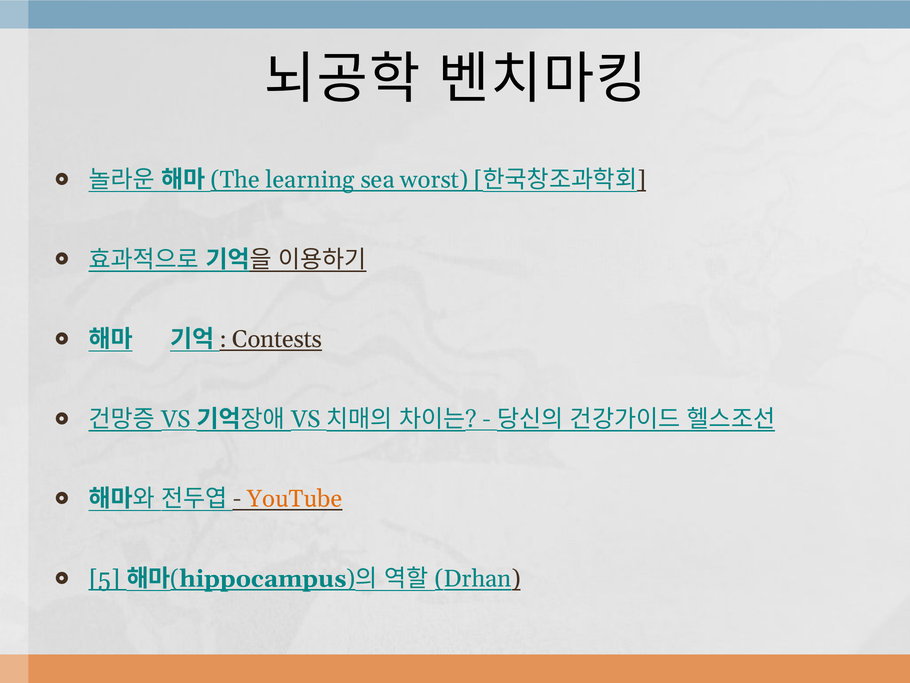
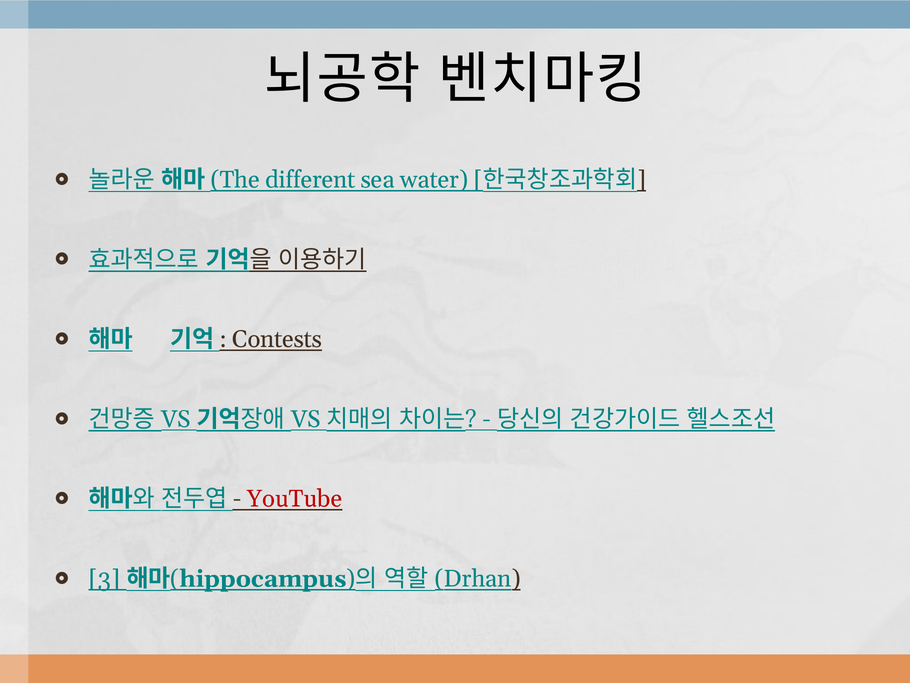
learning: learning -> different
worst: worst -> water
YouTube colour: orange -> red
5: 5 -> 3
